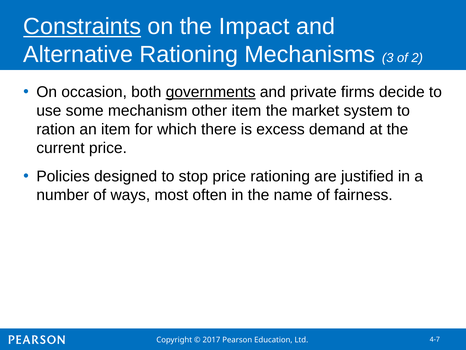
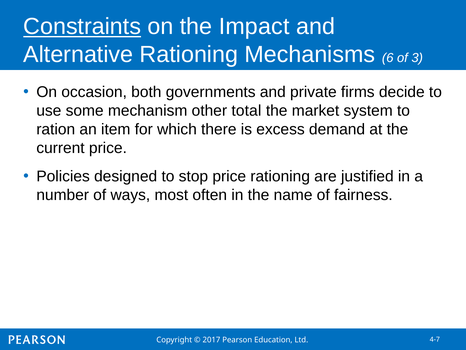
3: 3 -> 6
2: 2 -> 3
governments underline: present -> none
other item: item -> total
